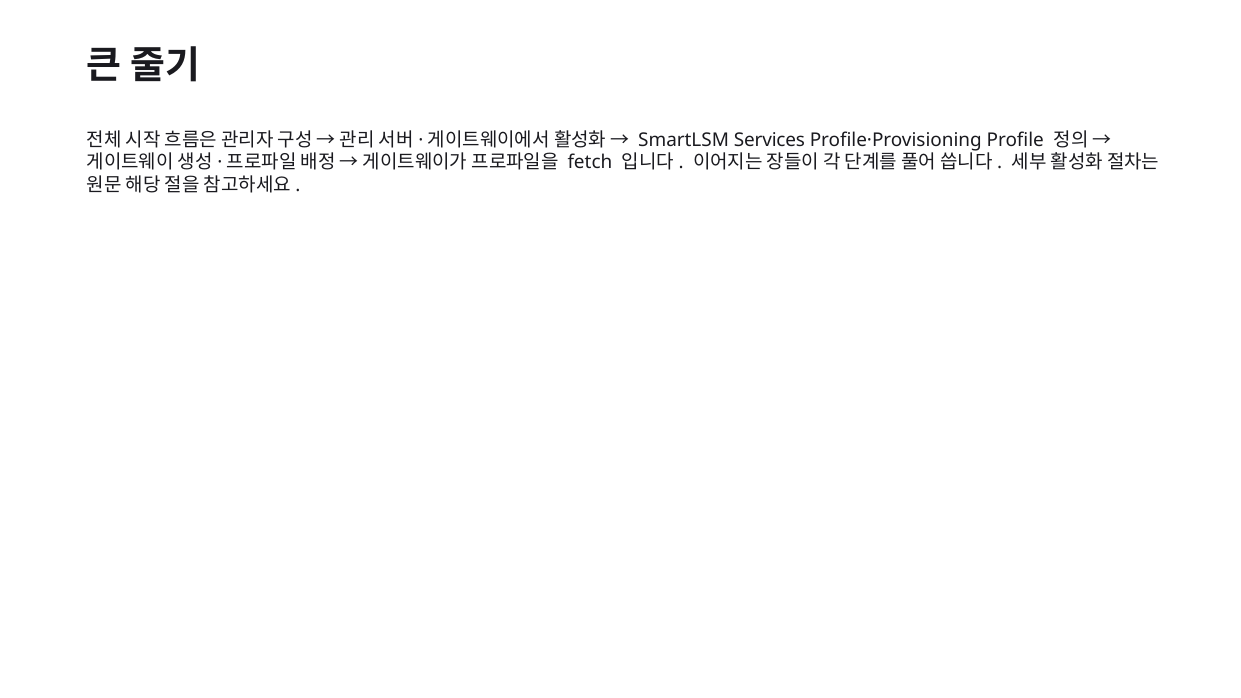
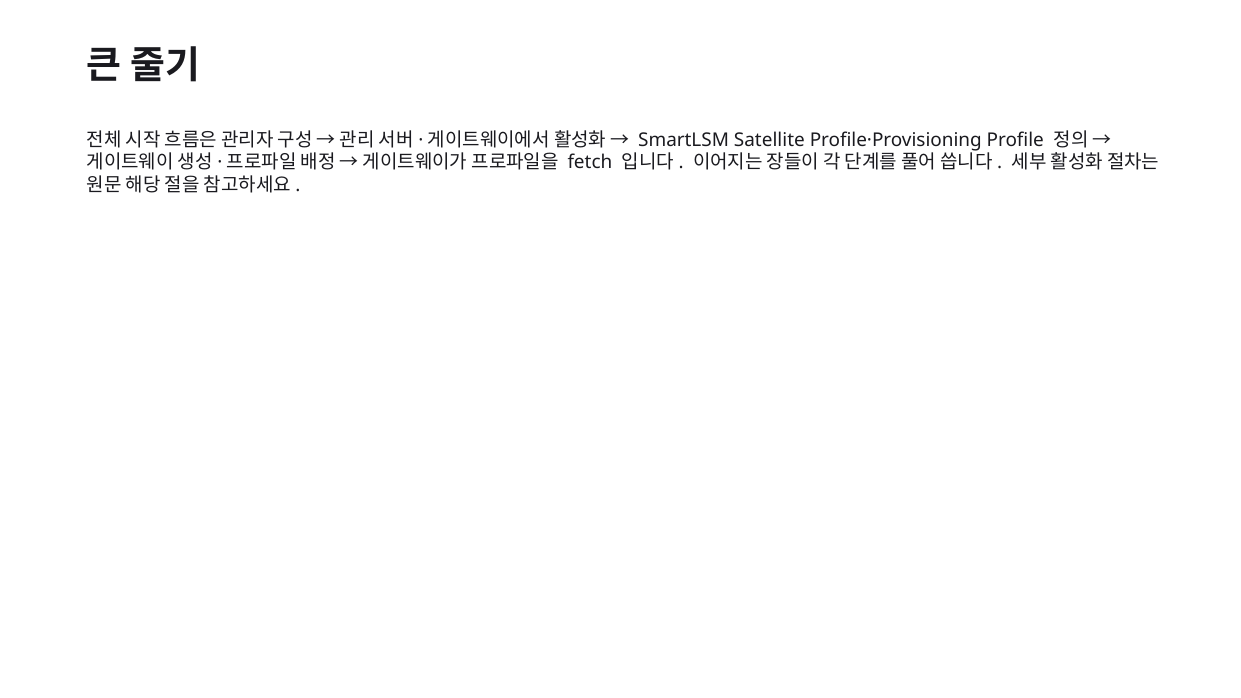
Services: Services -> Satellite
